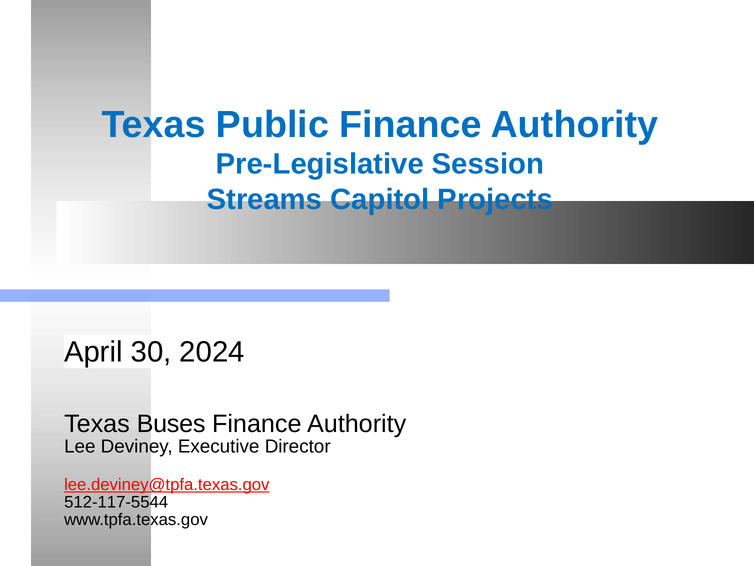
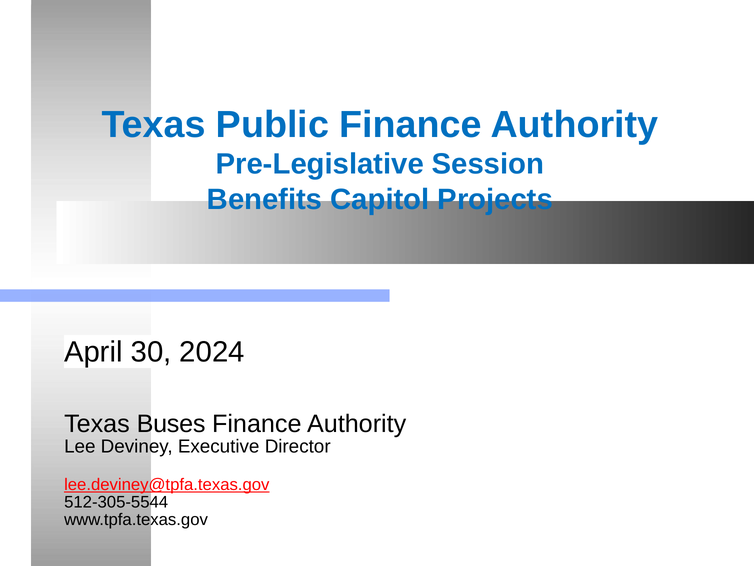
Streams: Streams -> Benefits
512-117-5544: 512-117-5544 -> 512-305-5544
